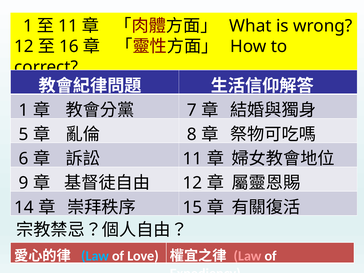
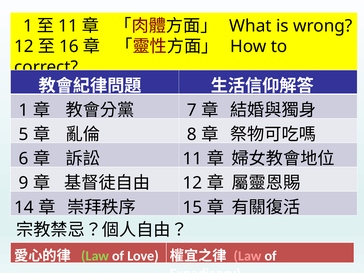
Law at (95, 256) colour: light blue -> light green
